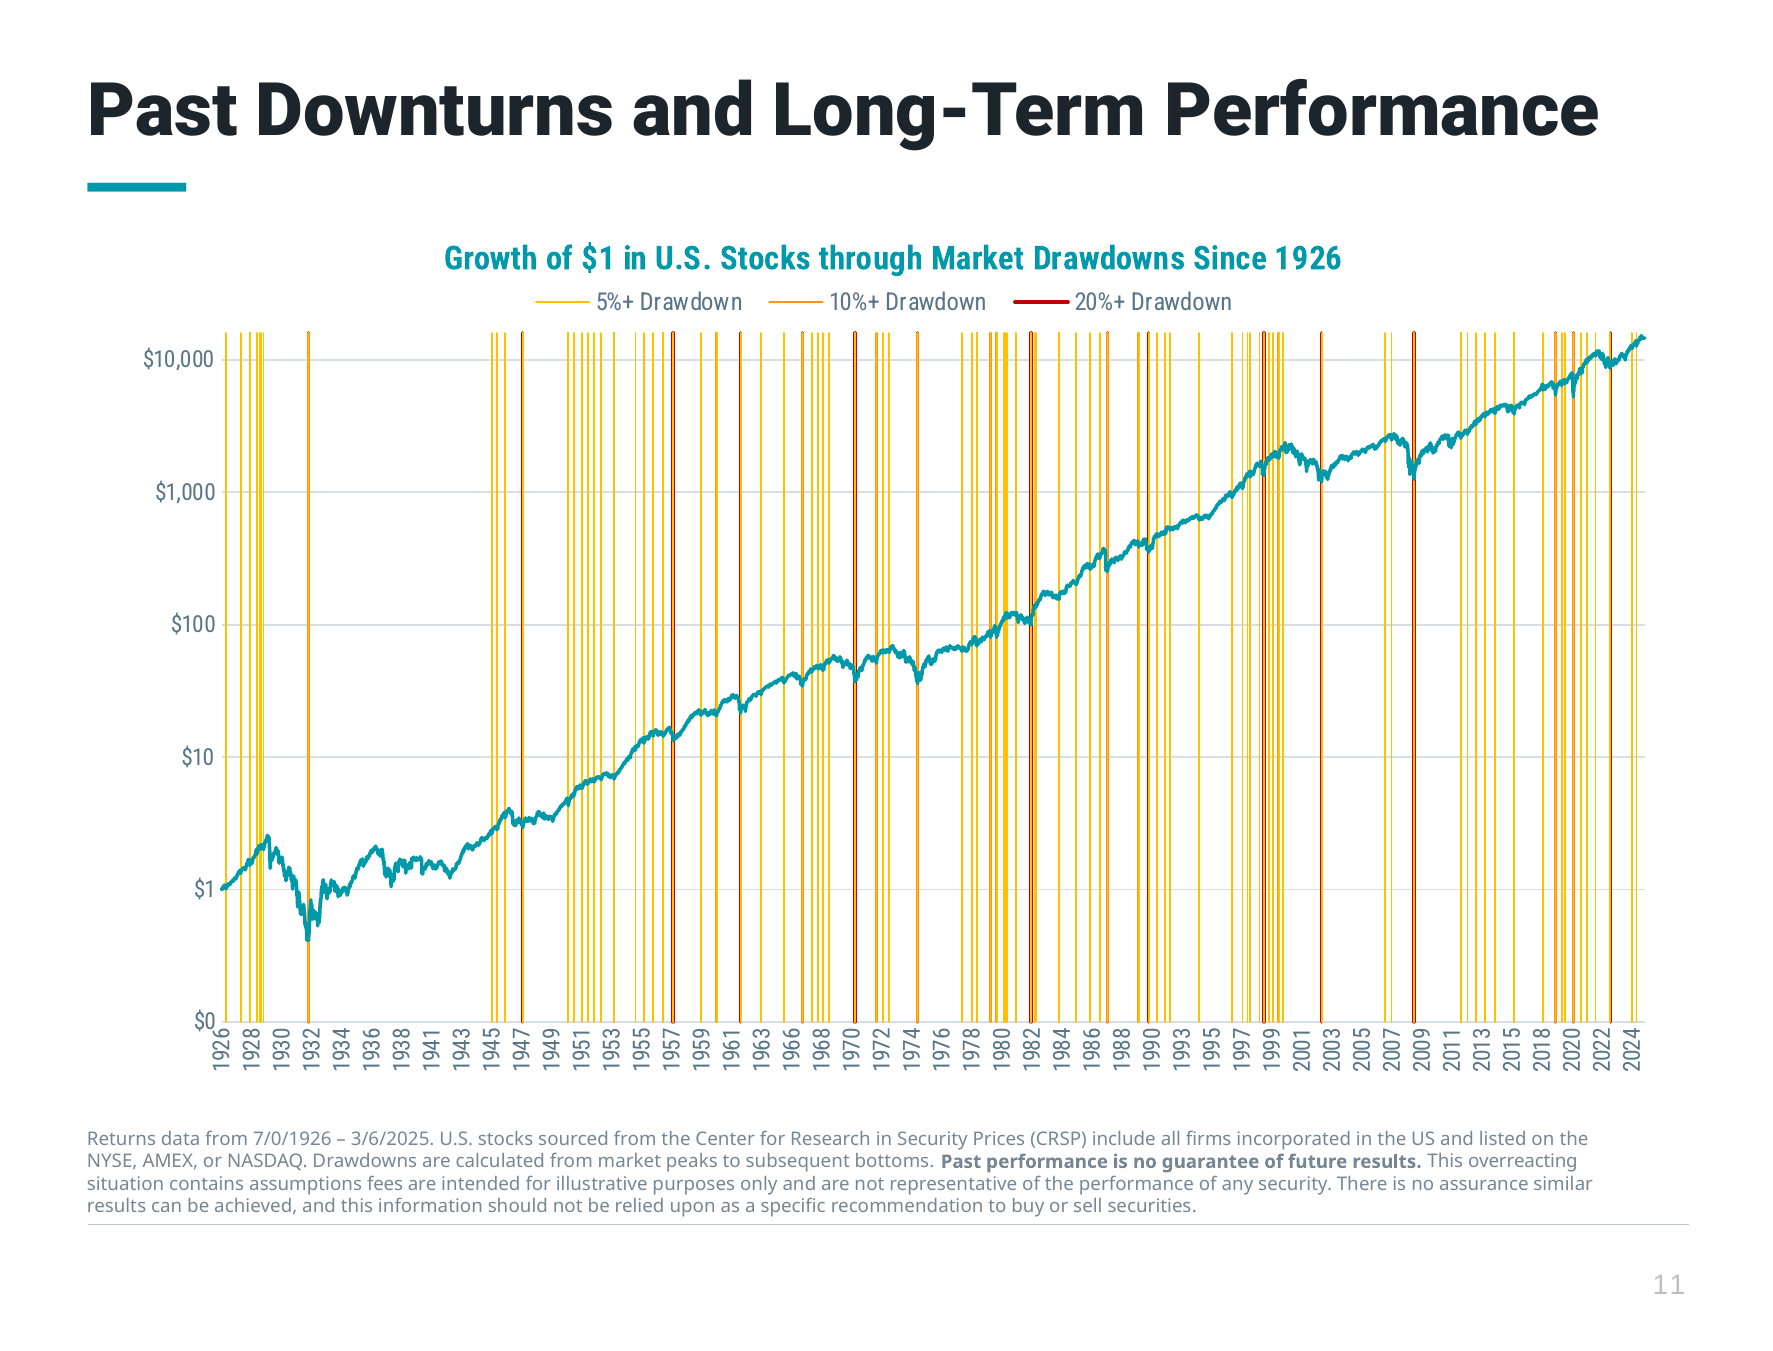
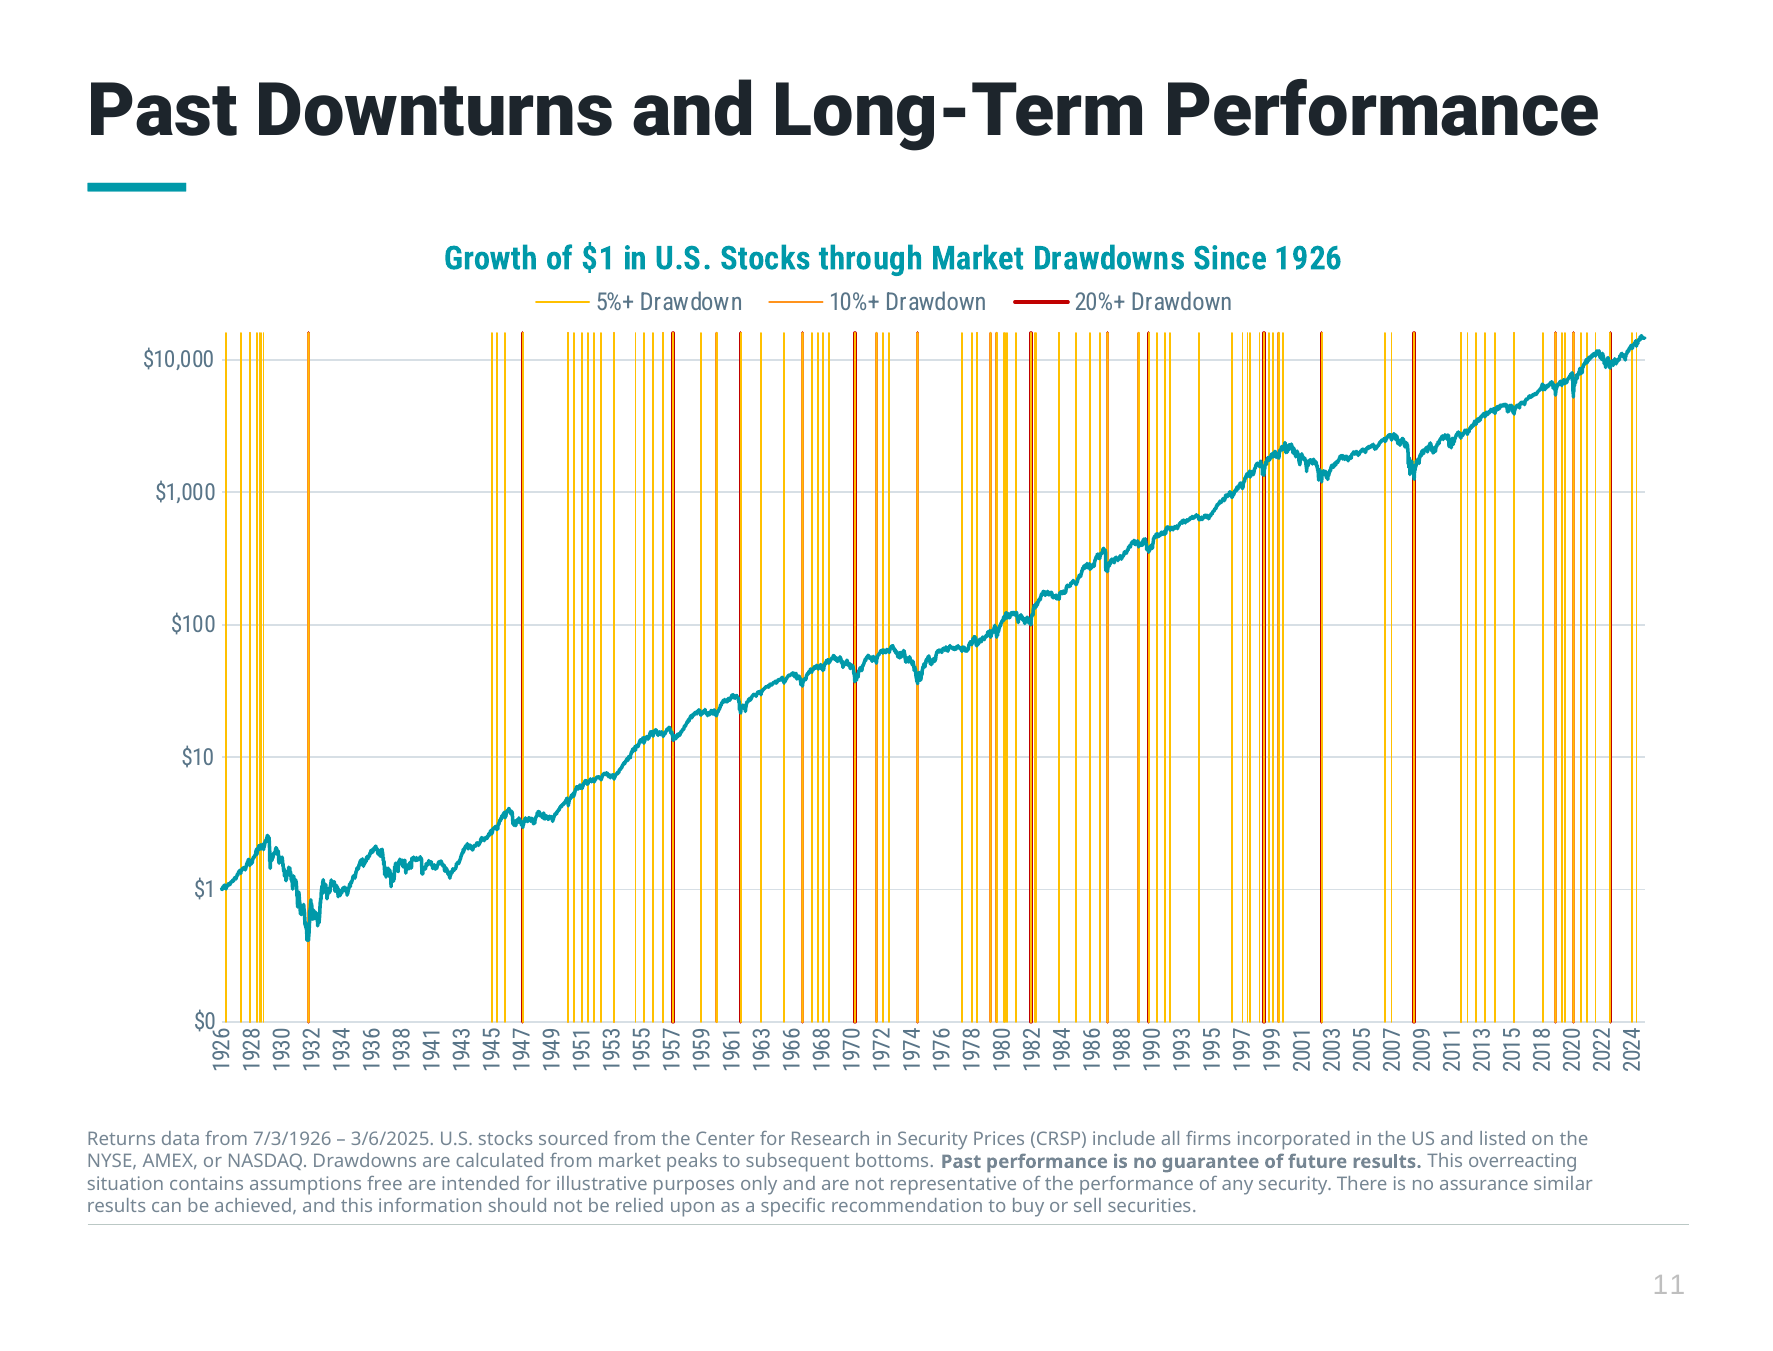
7/0/1926: 7/0/1926 -> 7/3/1926
fees: fees -> free
